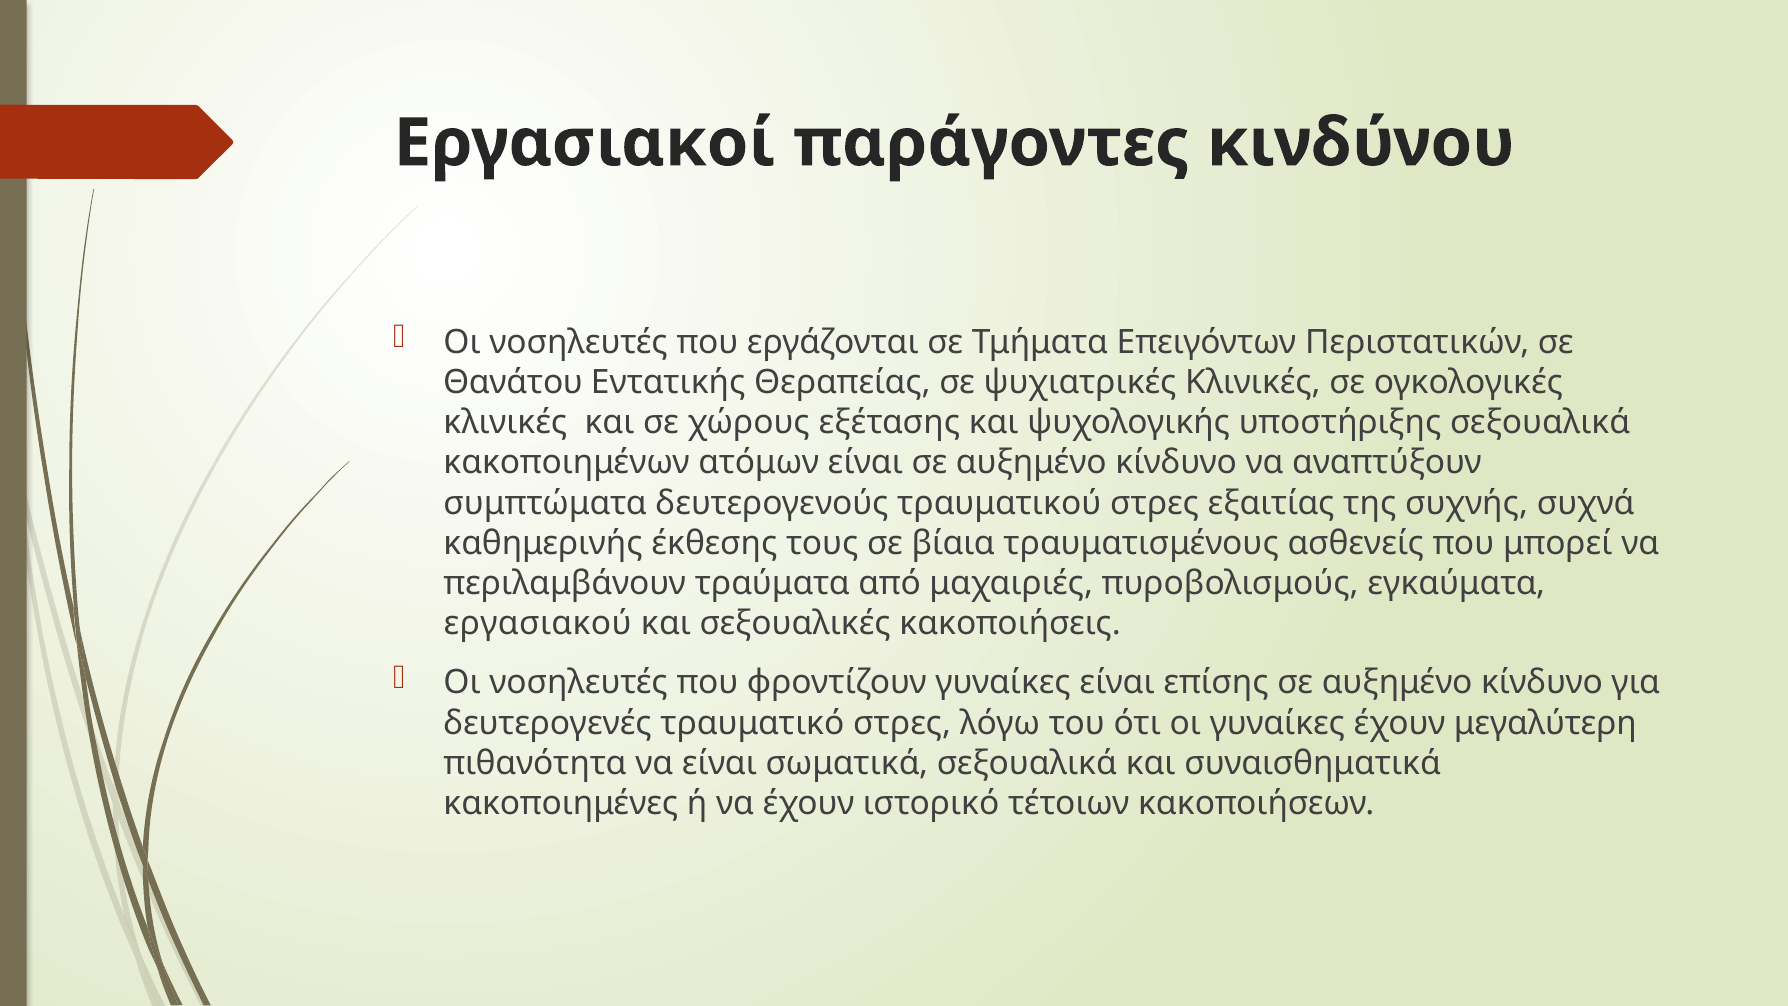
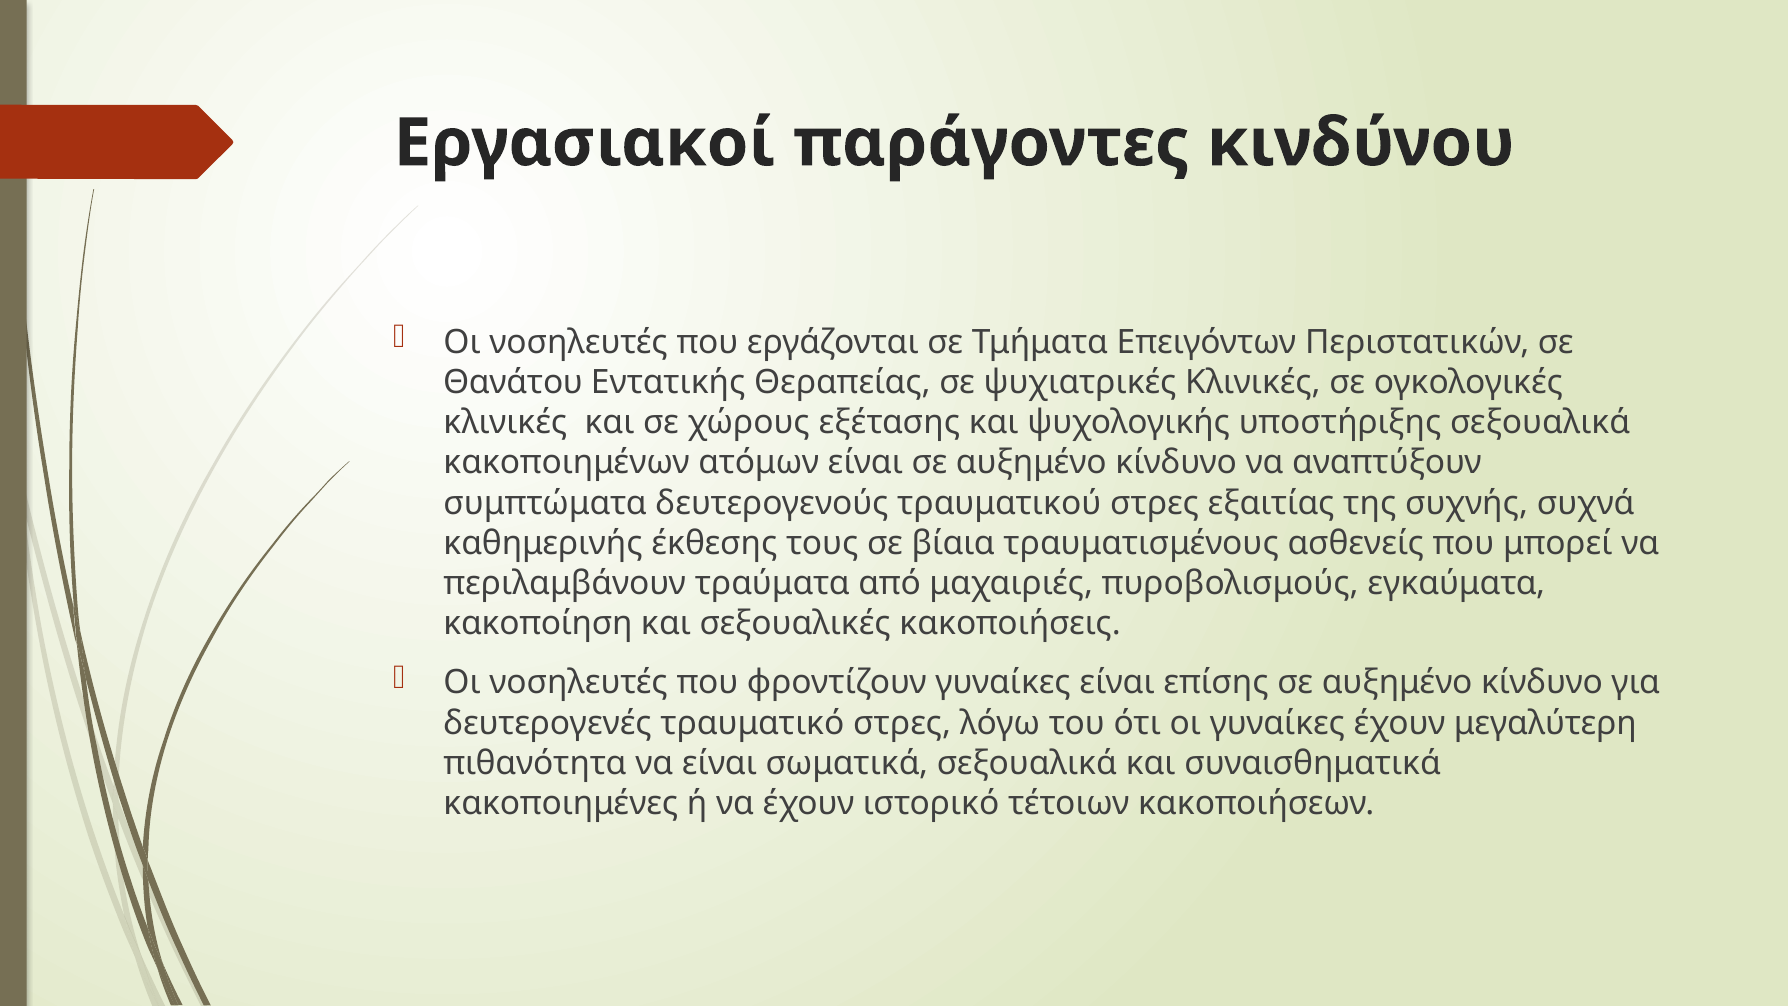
εργασιακού: εργασιακού -> κακοποίηση
